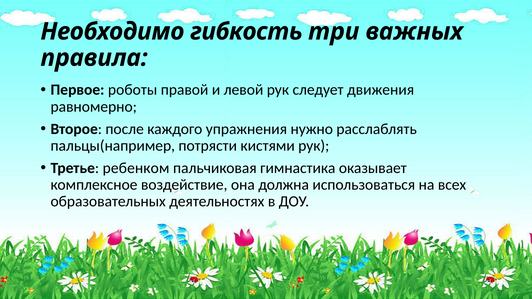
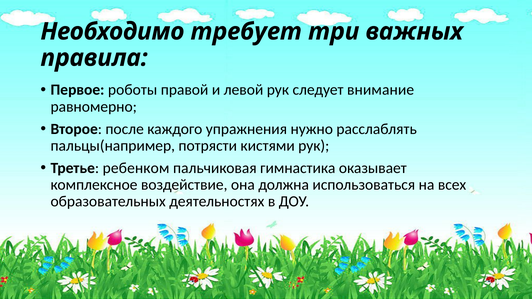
гибкость: гибкость -> требует
движения: движения -> внимание
